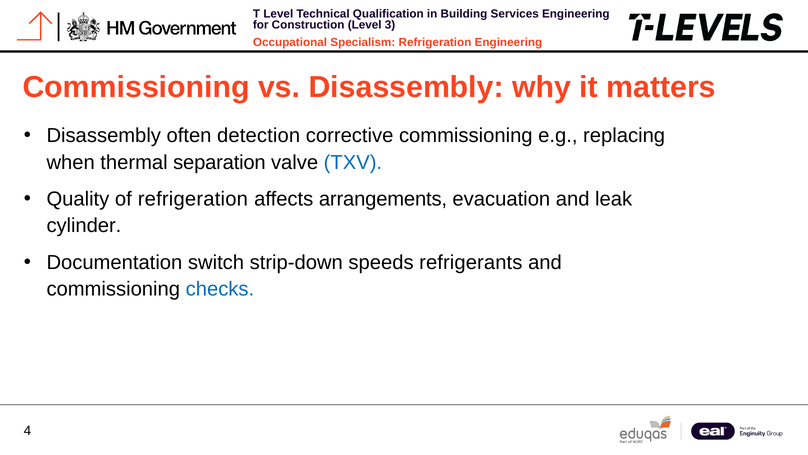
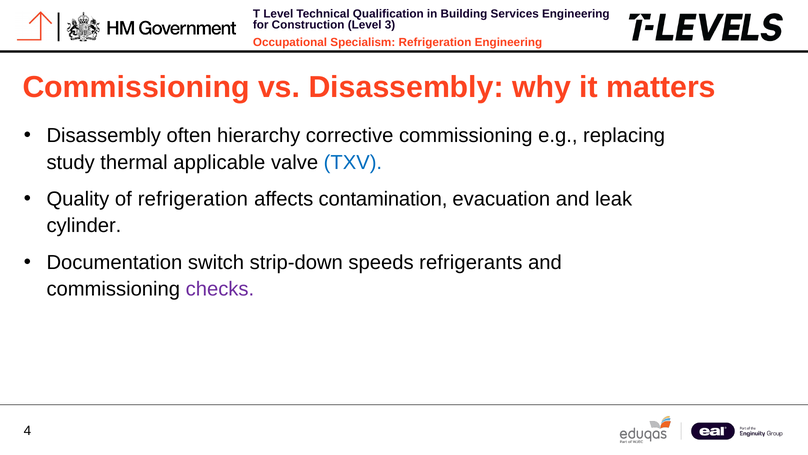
detection: detection -> hierarchy
when: when -> study
separation: separation -> applicable
arrangements: arrangements -> contamination
checks colour: blue -> purple
